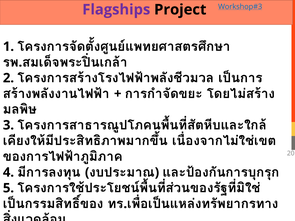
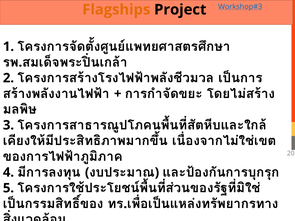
Flagships colour: purple -> orange
